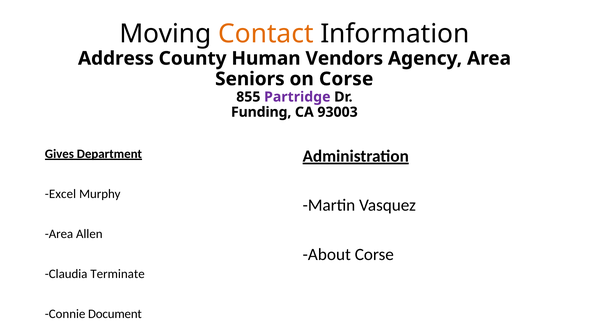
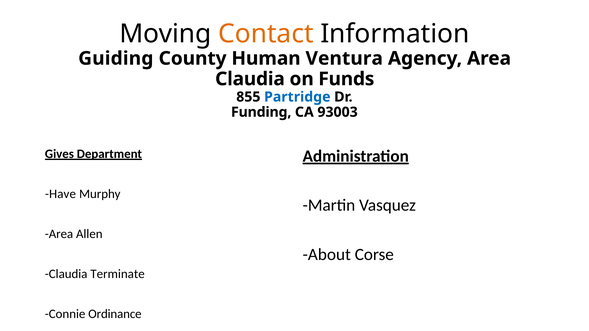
Address: Address -> Guiding
Vendors: Vendors -> Ventura
Seniors at (250, 79): Seniors -> Claudia
on Corse: Corse -> Funds
Partridge colour: purple -> blue
Excel: Excel -> Have
Document: Document -> Ordinance
